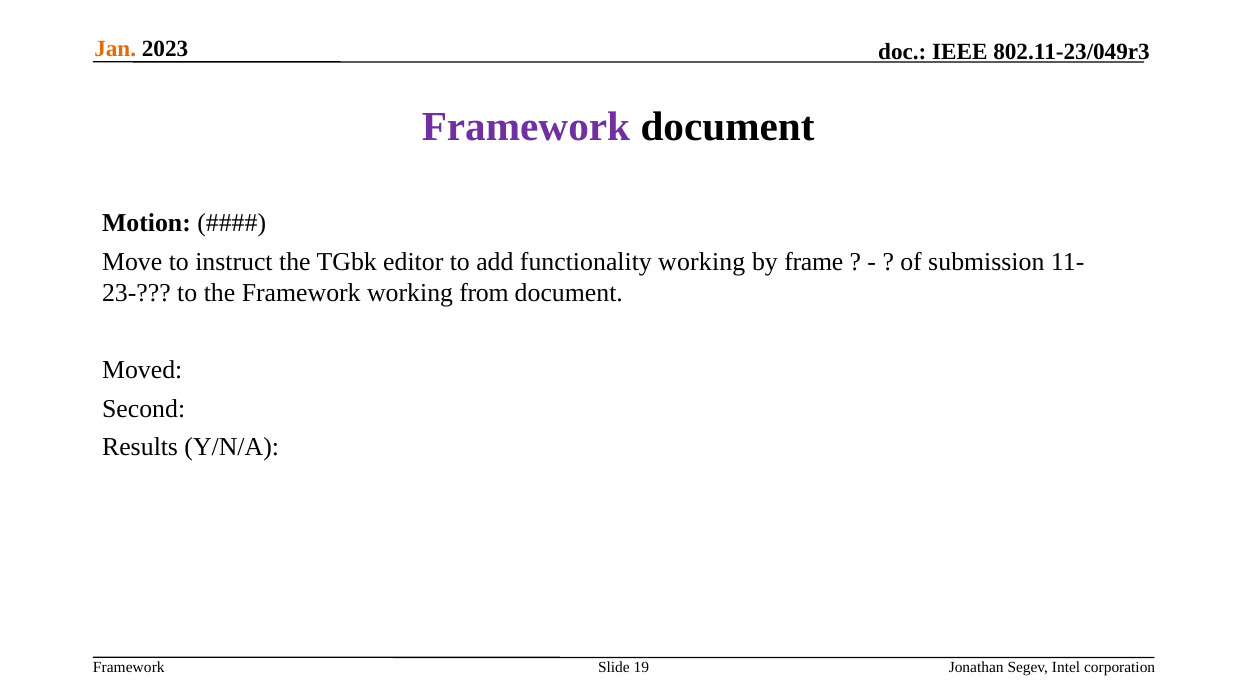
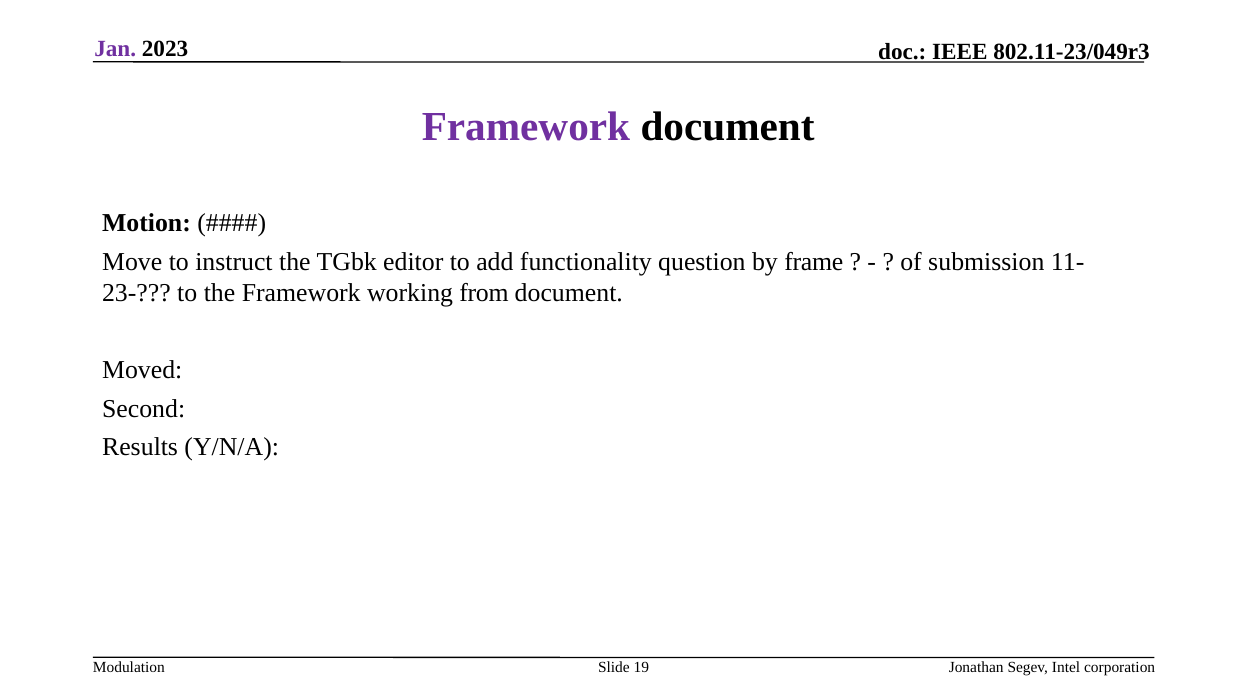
Jan colour: orange -> purple
functionality working: working -> question
Framework at (129, 667): Framework -> Modulation
